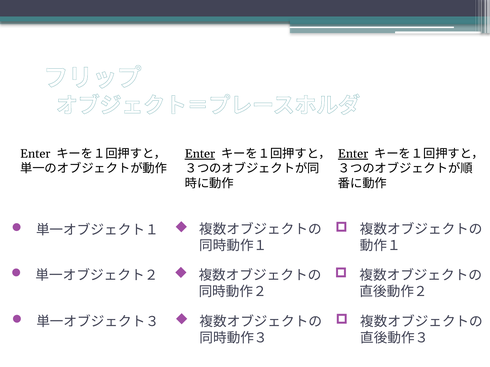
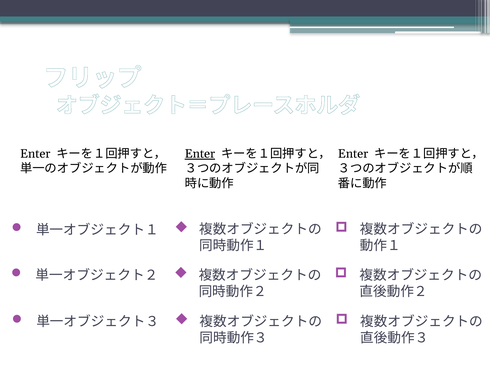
Enter at (353, 154) underline: present -> none
